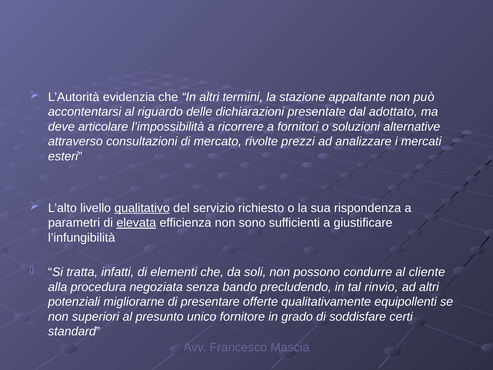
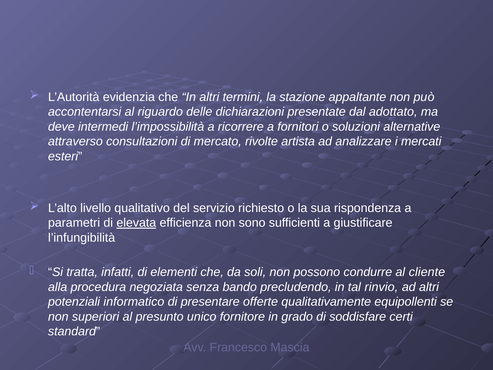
articolare: articolare -> intermedi
prezzi: prezzi -> artista
qualitativo underline: present -> none
migliorarne: migliorarne -> informatico
